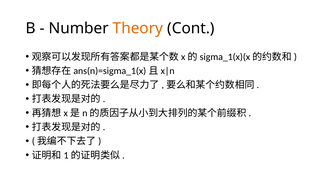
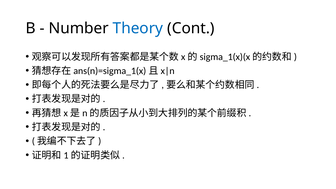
Theory colour: orange -> blue
